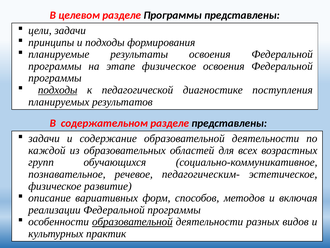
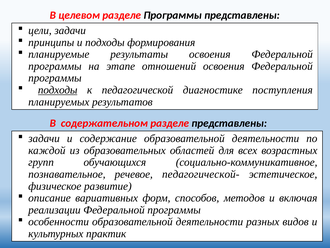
этапе физическое: физическое -> отношений
педагогическим-: педагогическим- -> педагогической-
образовательной at (132, 221) underline: present -> none
